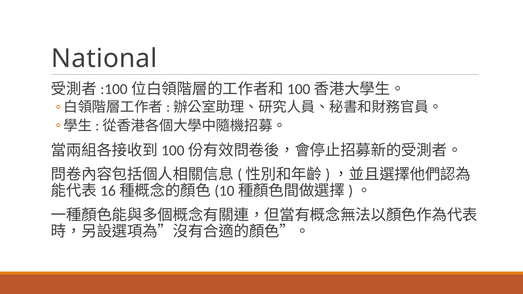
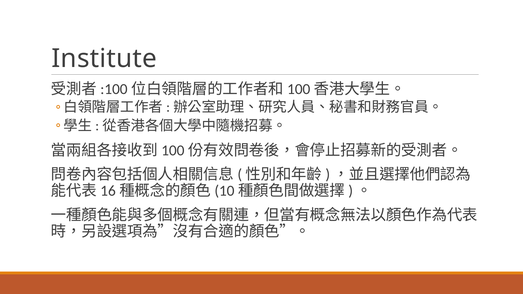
National: National -> Institute
